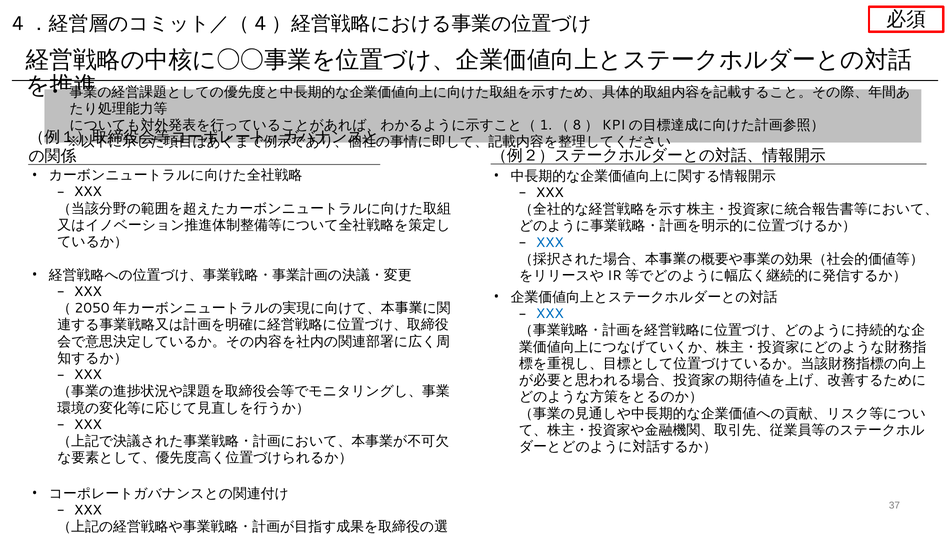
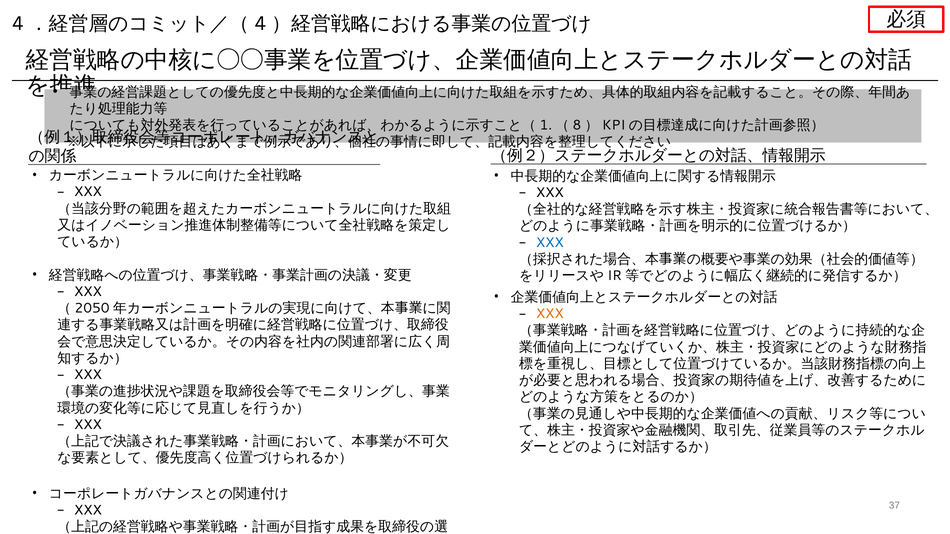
XXX at (550, 314) colour: blue -> orange
